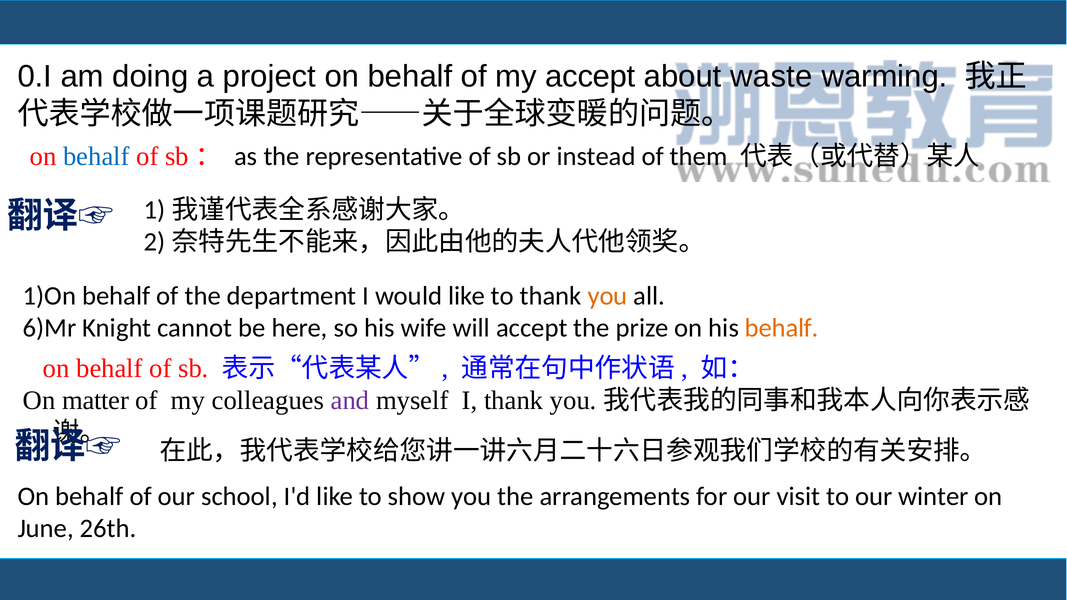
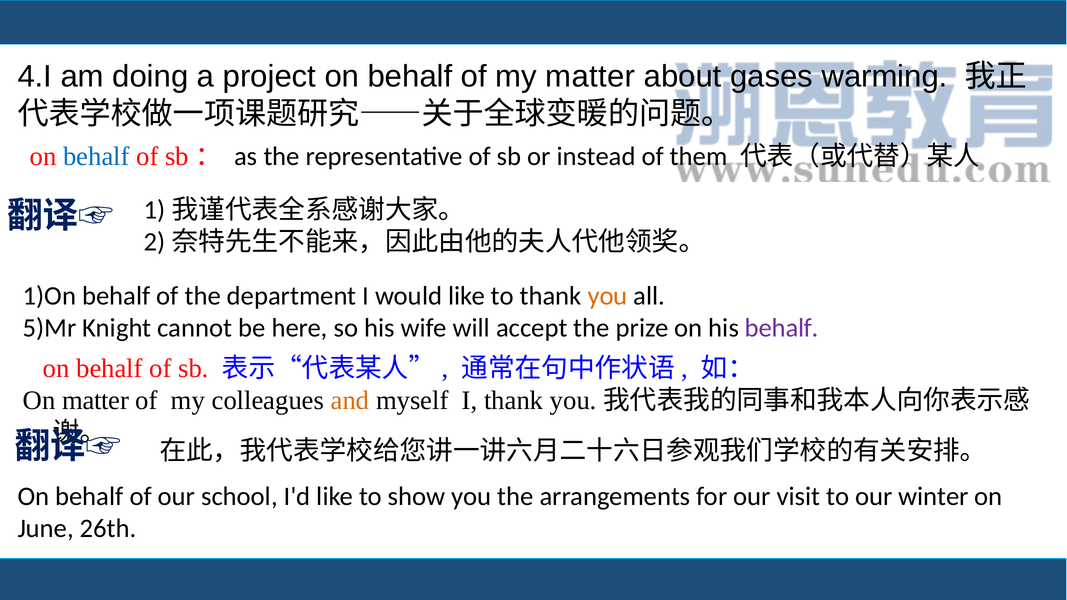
0.I: 0.I -> 4.I
my accept: accept -> matter
waste: waste -> gases
6)Mr: 6)Mr -> 5)Mr
behalf at (782, 328) colour: orange -> purple
and colour: purple -> orange
